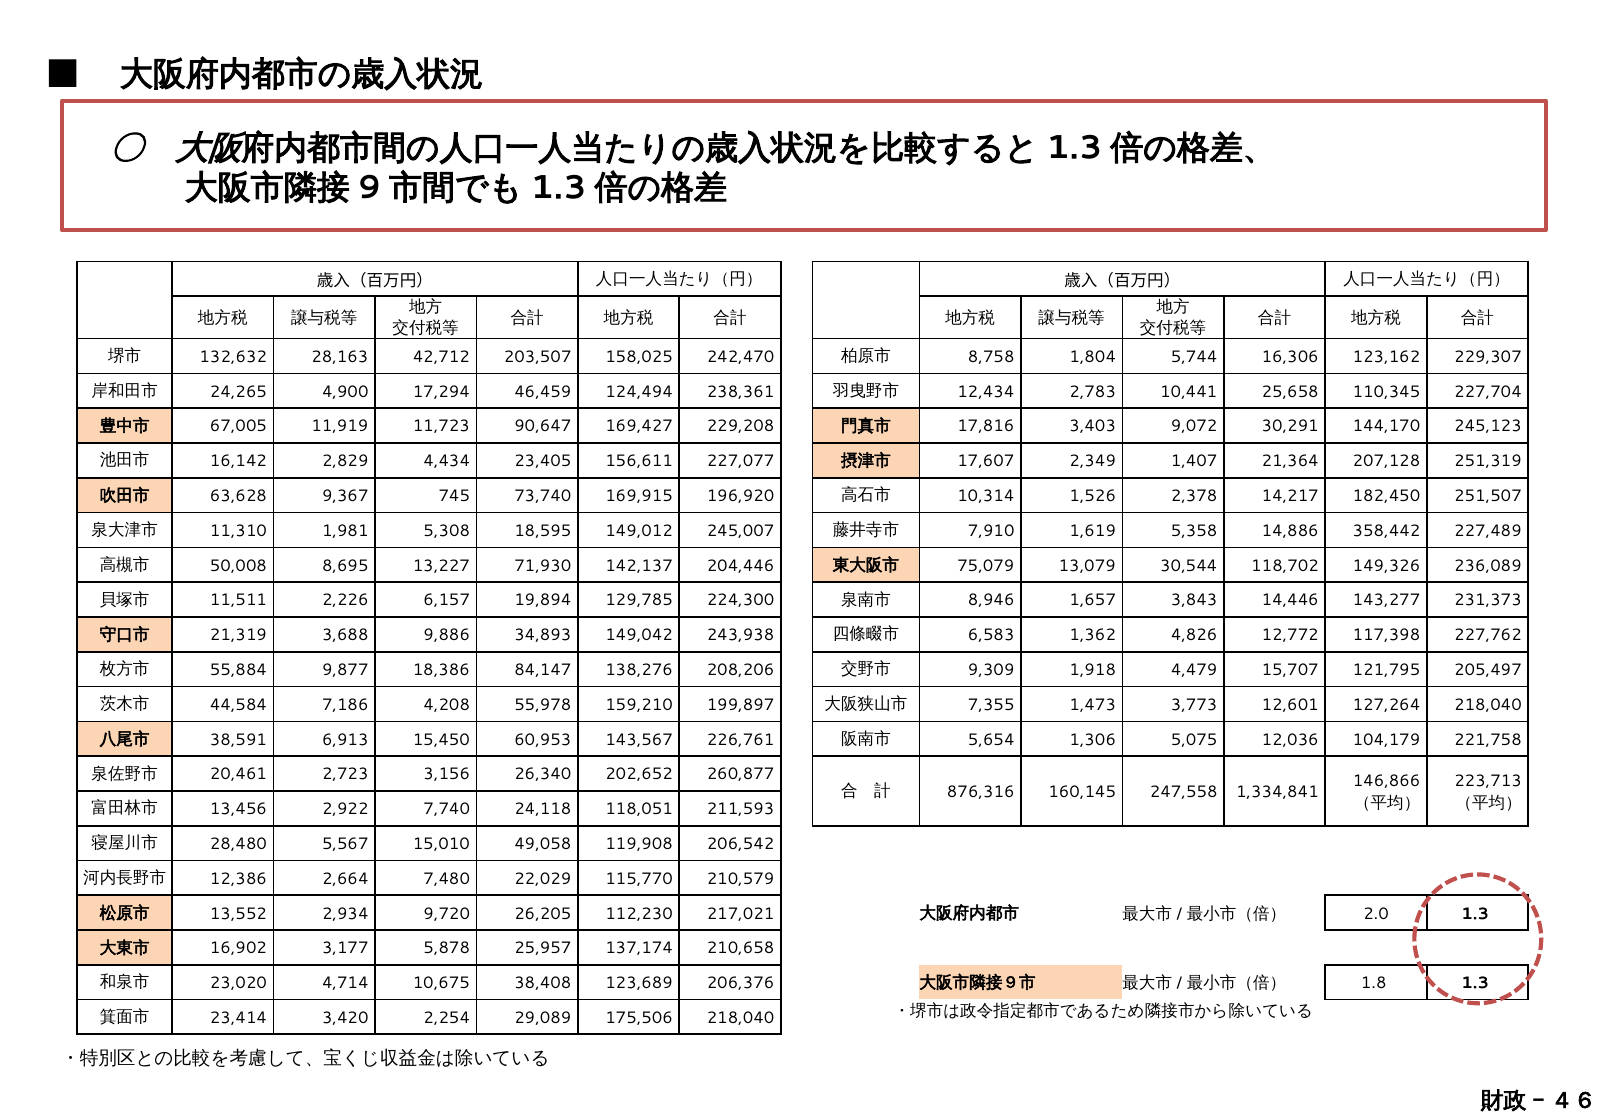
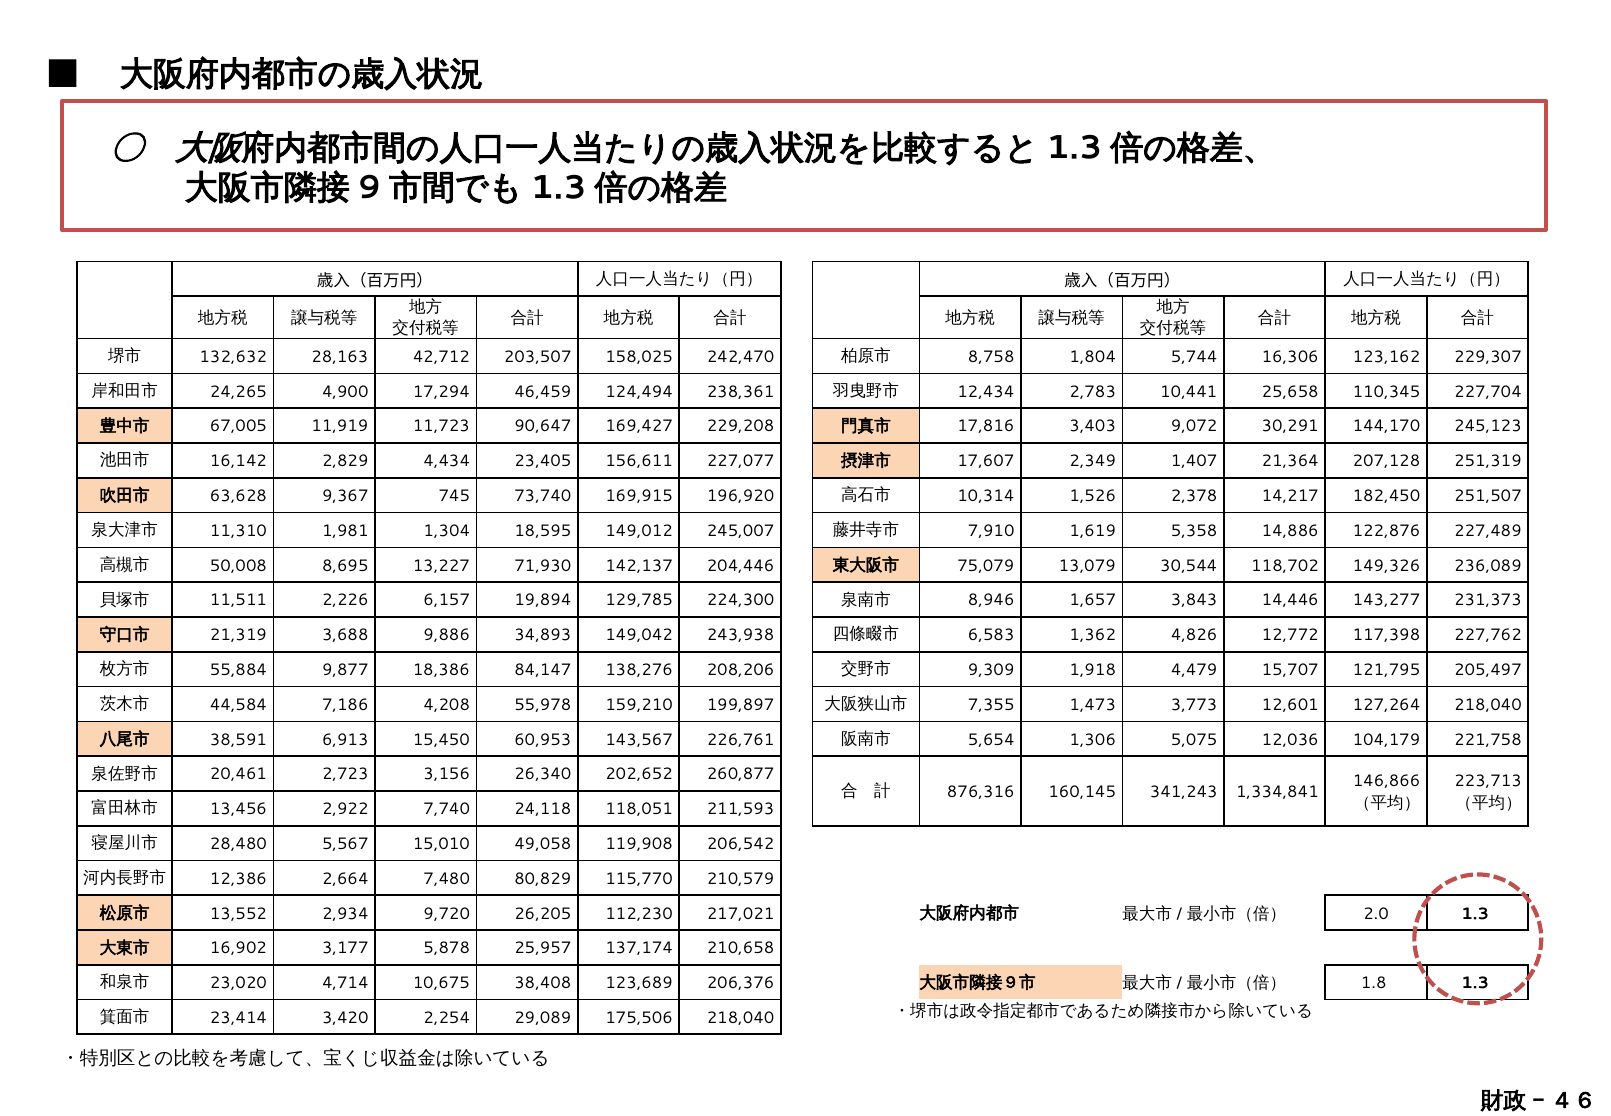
5,308: 5,308 -> 1,304
358,442: 358,442 -> 122,876
247,558: 247,558 -> 341,243
22,029: 22,029 -> 80,829
